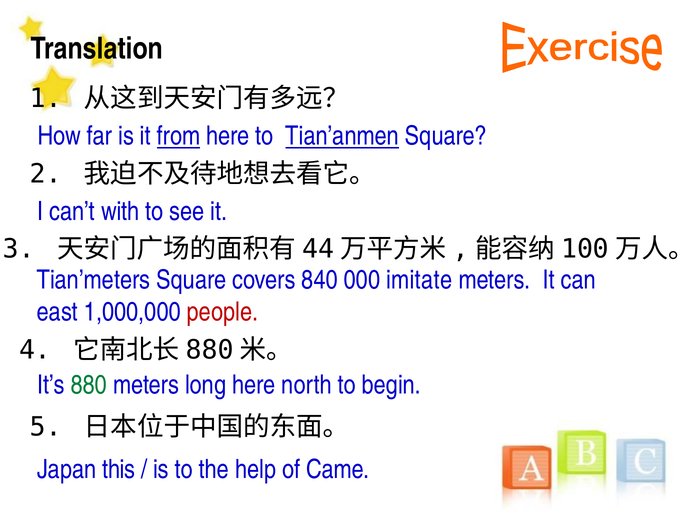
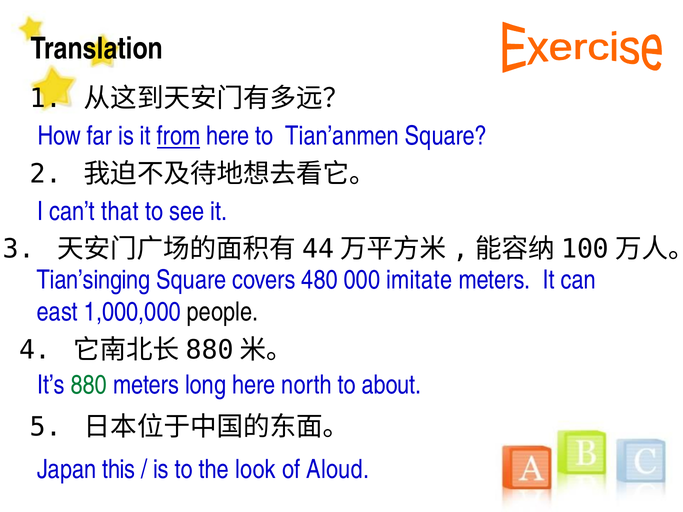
Tian’anmen underline: present -> none
with: with -> that
Tian’meters: Tian’meters -> Tian’singing
840: 840 -> 480
people colour: red -> black
begin: begin -> about
help: help -> look
Came: Came -> Aloud
